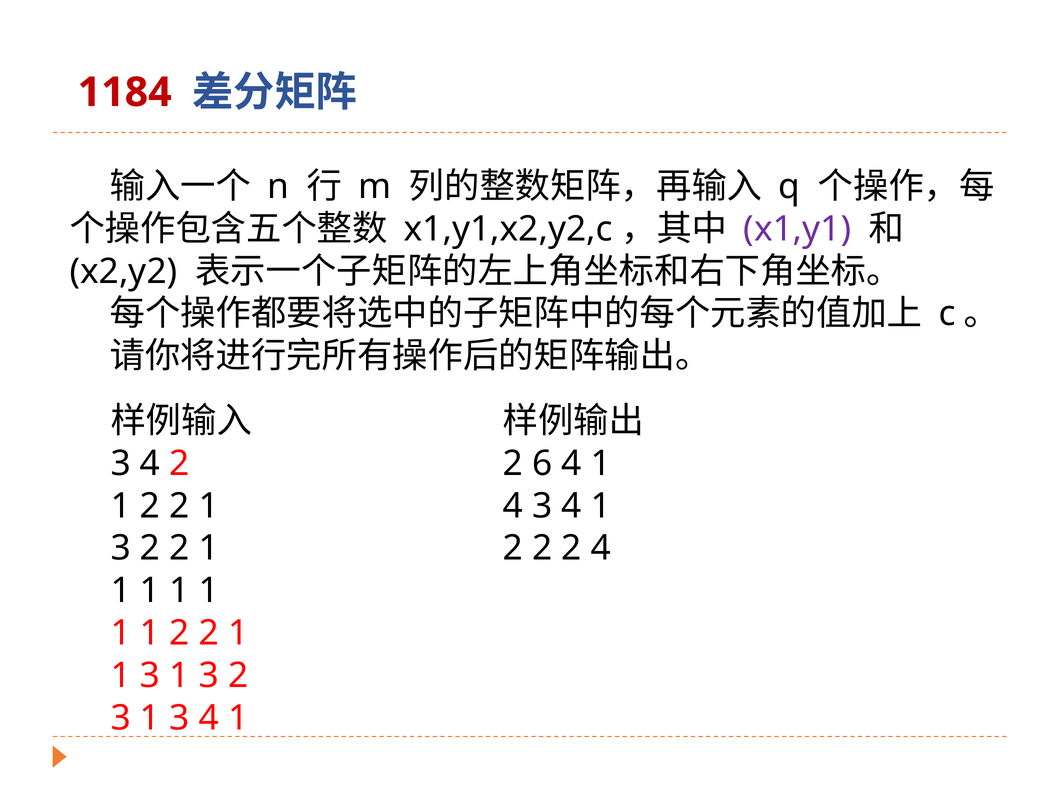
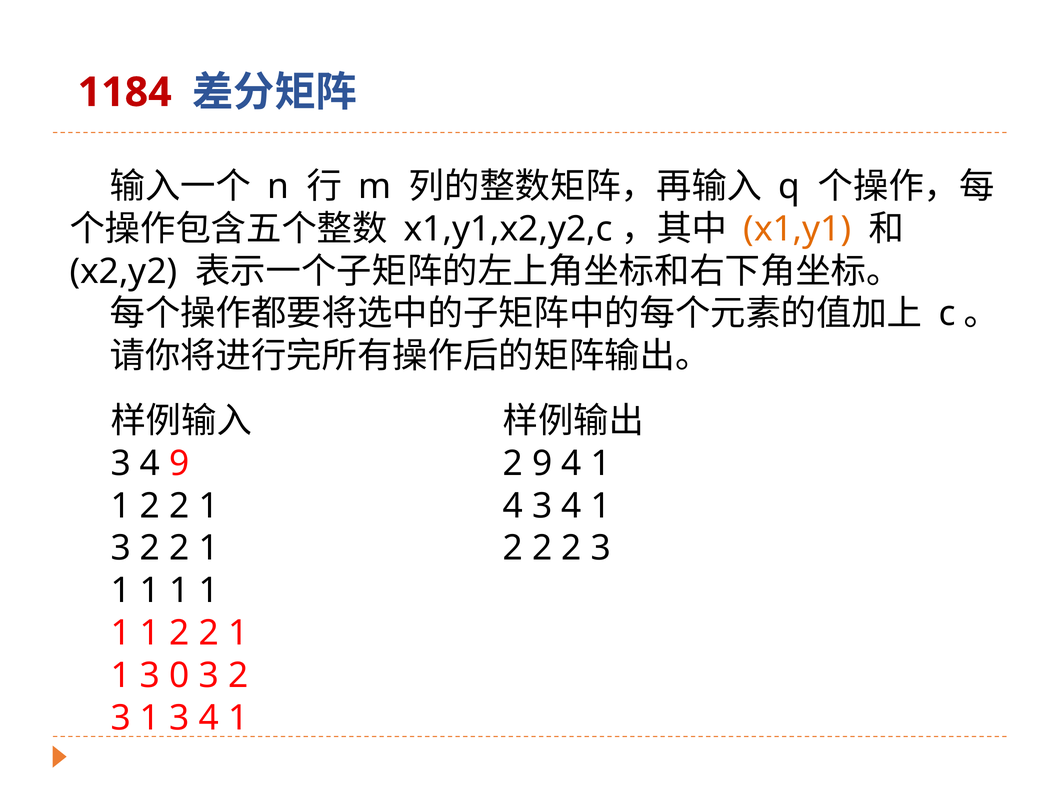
x1,y1 colour: purple -> orange
4 2: 2 -> 9
2 6: 6 -> 9
2 2 4: 4 -> 3
1 3 1: 1 -> 0
